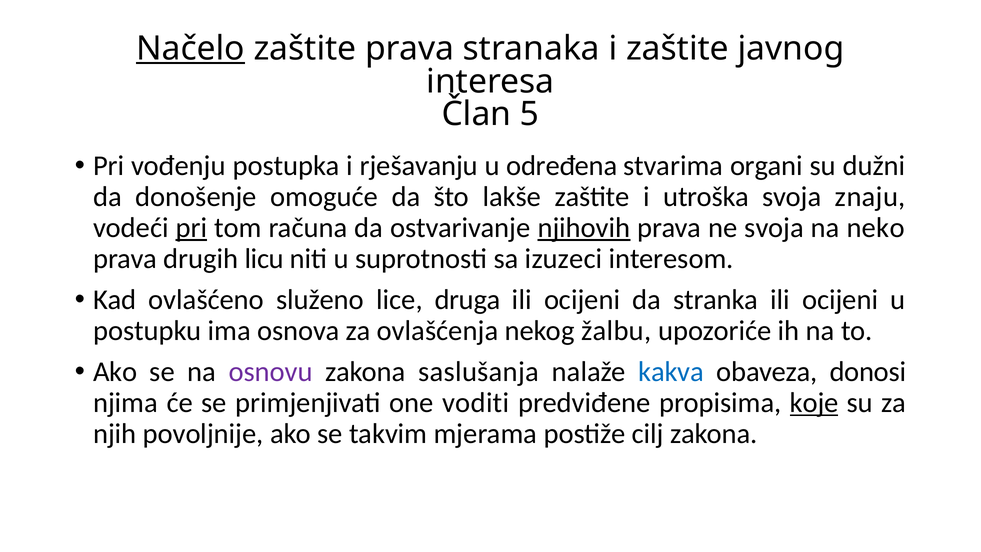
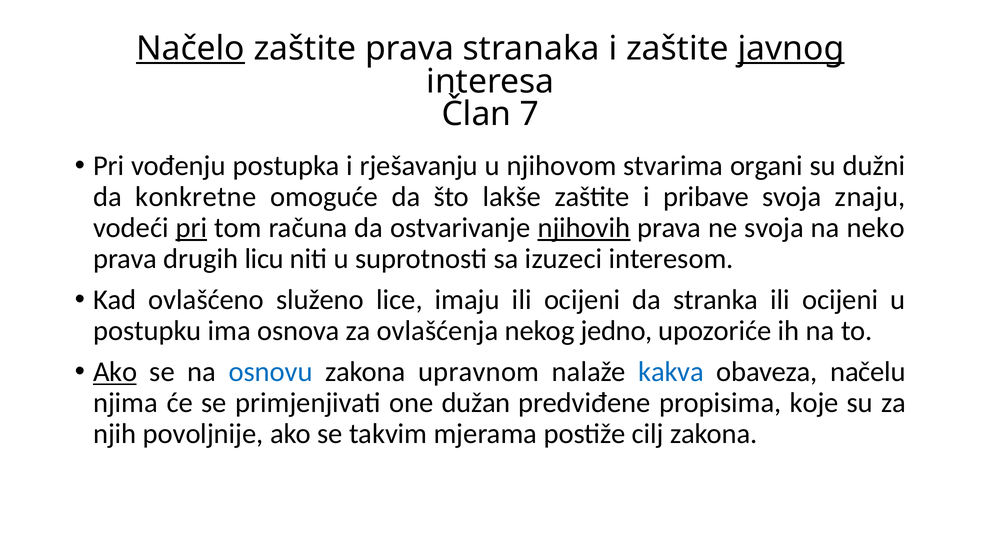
javnog underline: none -> present
5: 5 -> 7
određena: određena -> njihovom
donošenje: donošenje -> konkretne
utroška: utroška -> pribave
druga: druga -> imaju
žalbu: žalbu -> jedno
Ako at (115, 372) underline: none -> present
osnovu colour: purple -> blue
saslušanja: saslušanja -> upravnom
donosi: donosi -> načelu
voditi: voditi -> dužan
koje underline: present -> none
